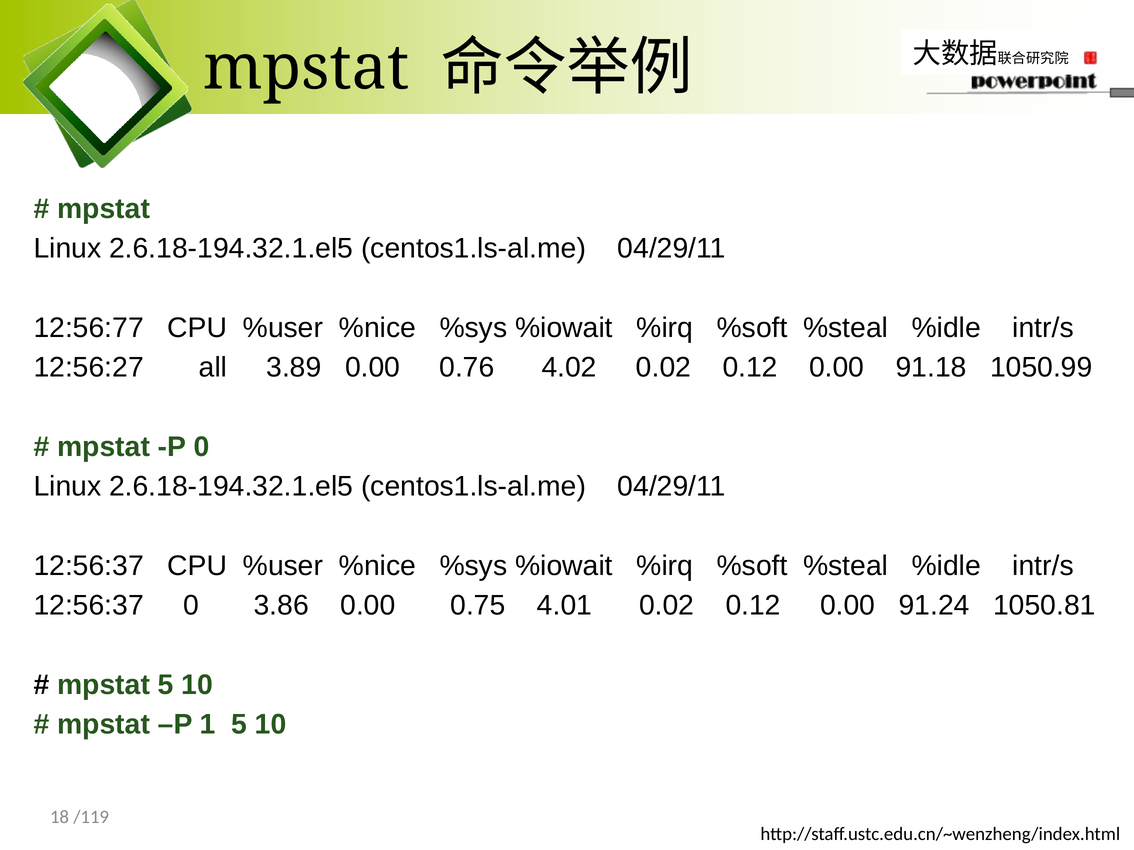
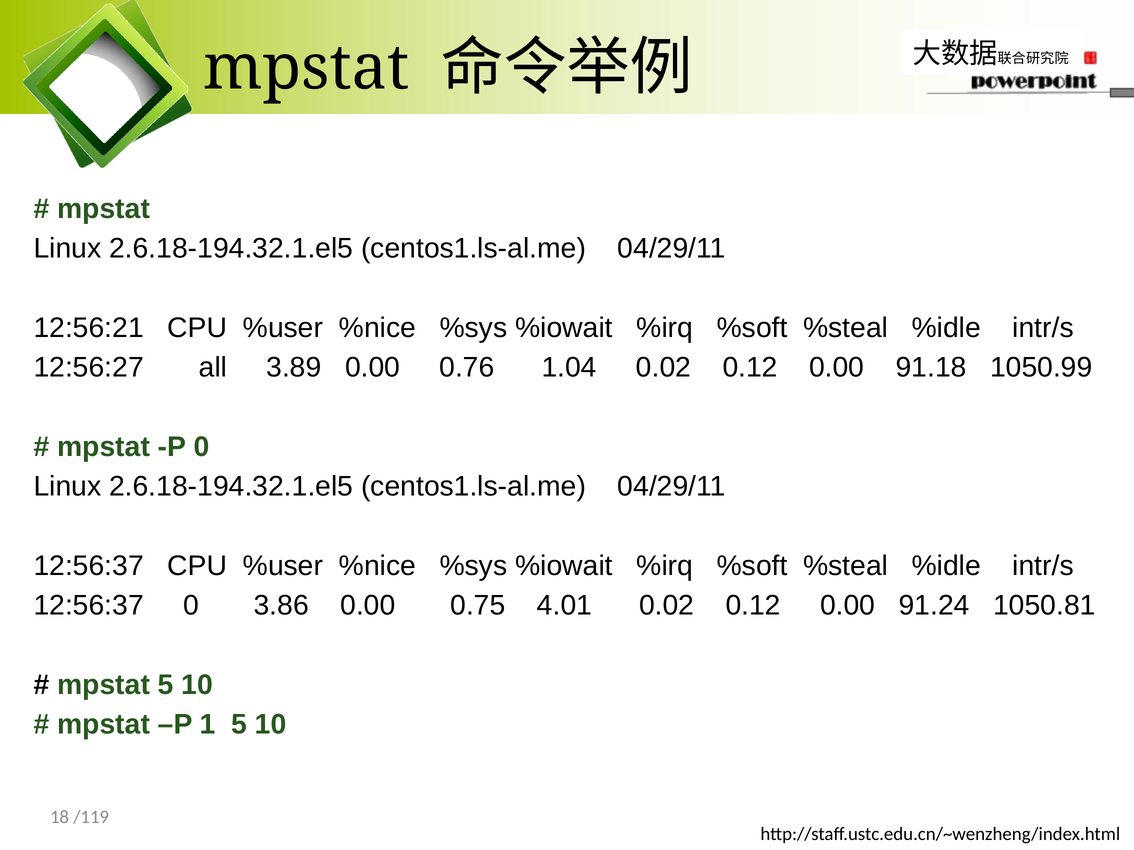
12:56:77: 12:56:77 -> 12:56:21
4.02: 4.02 -> 1.04
